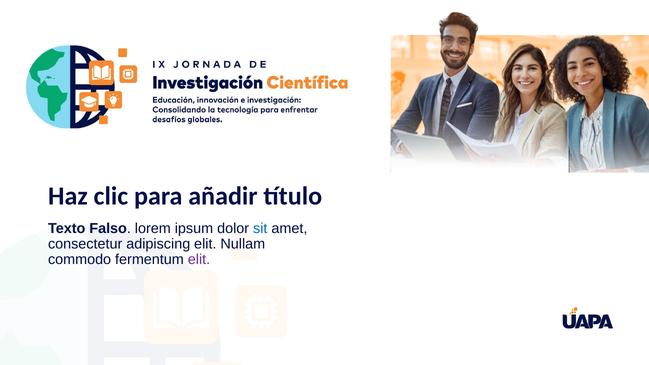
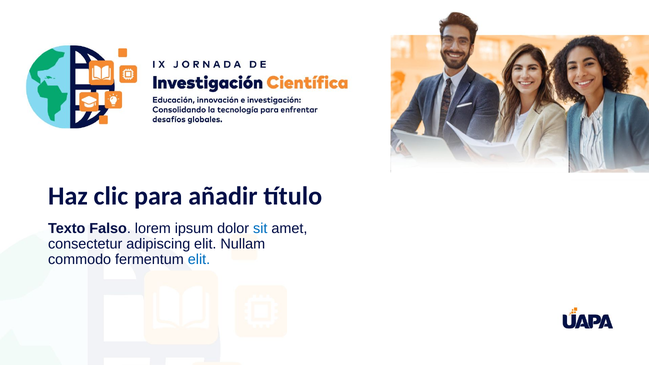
elit at (199, 260) colour: purple -> blue
